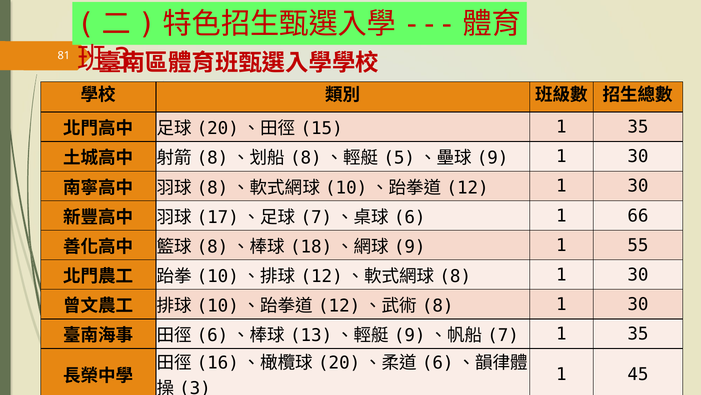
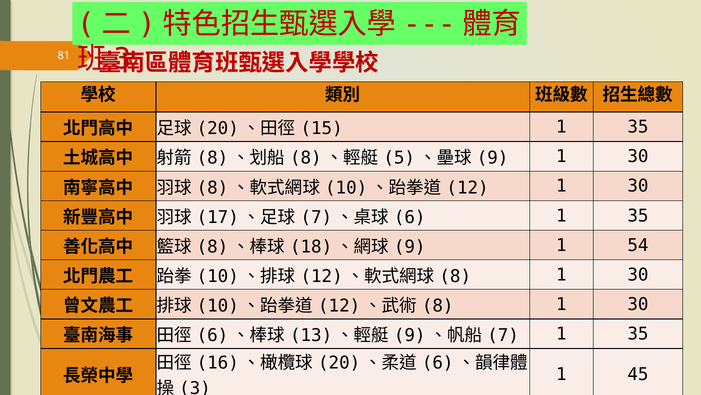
66 at (638, 215): 66 -> 35
55: 55 -> 54
